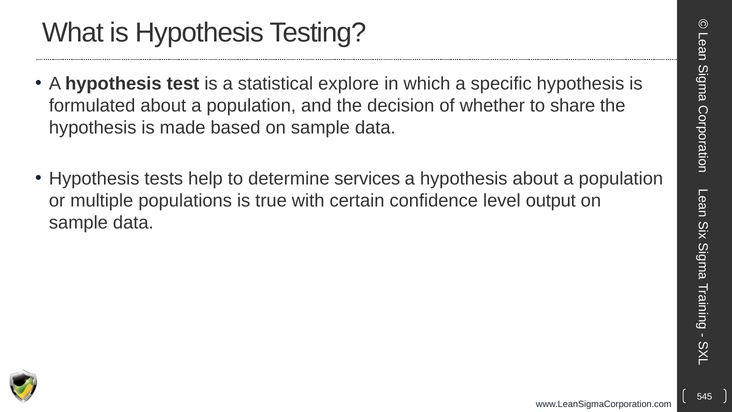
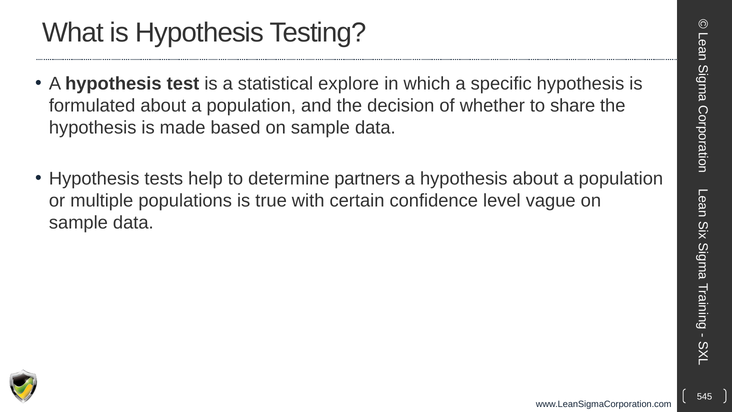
services: services -> partners
output: output -> vague
